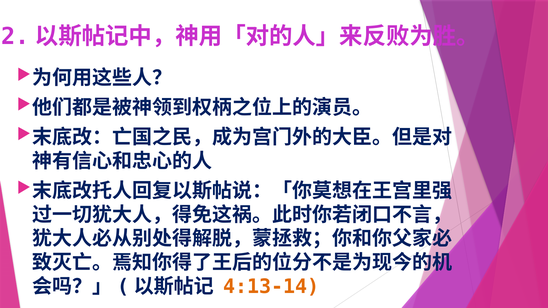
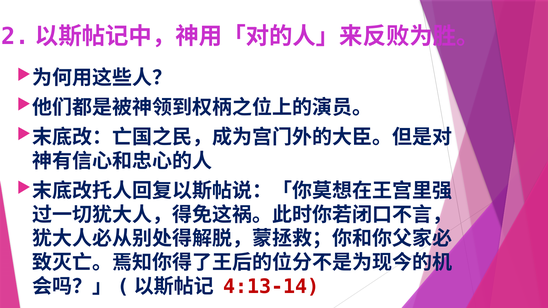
4:13-14 colour: orange -> red
